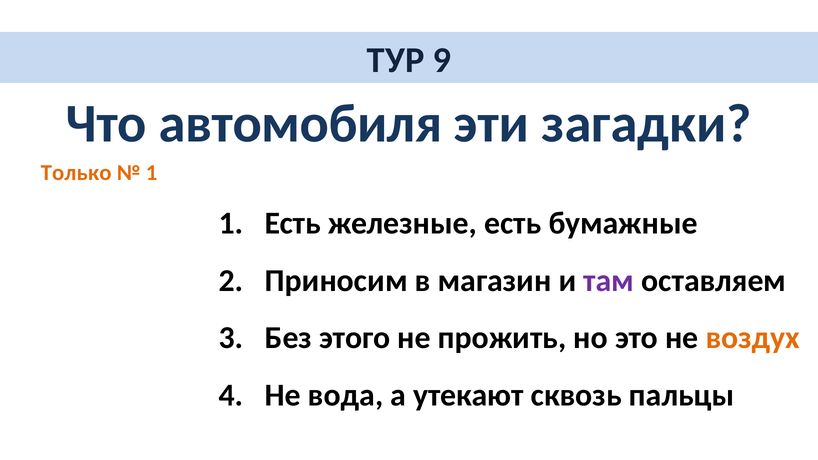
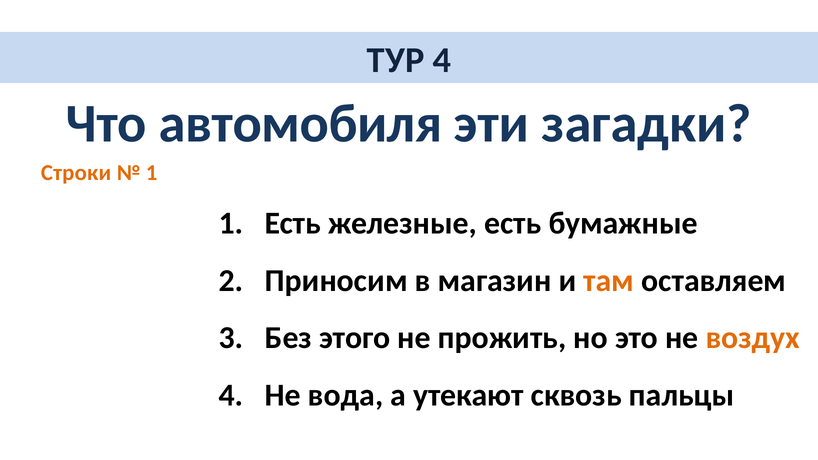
ТУР 9: 9 -> 4
Только: Только -> Строки
там colour: purple -> orange
